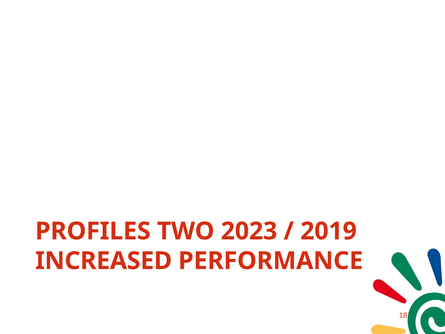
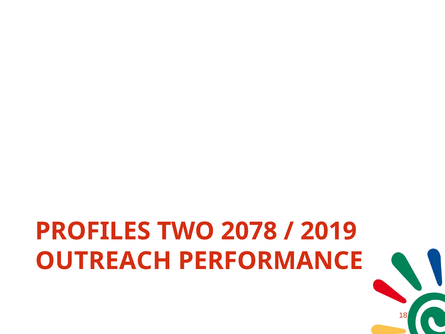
2023: 2023 -> 2078
INCREASED: INCREASED -> OUTREACH
